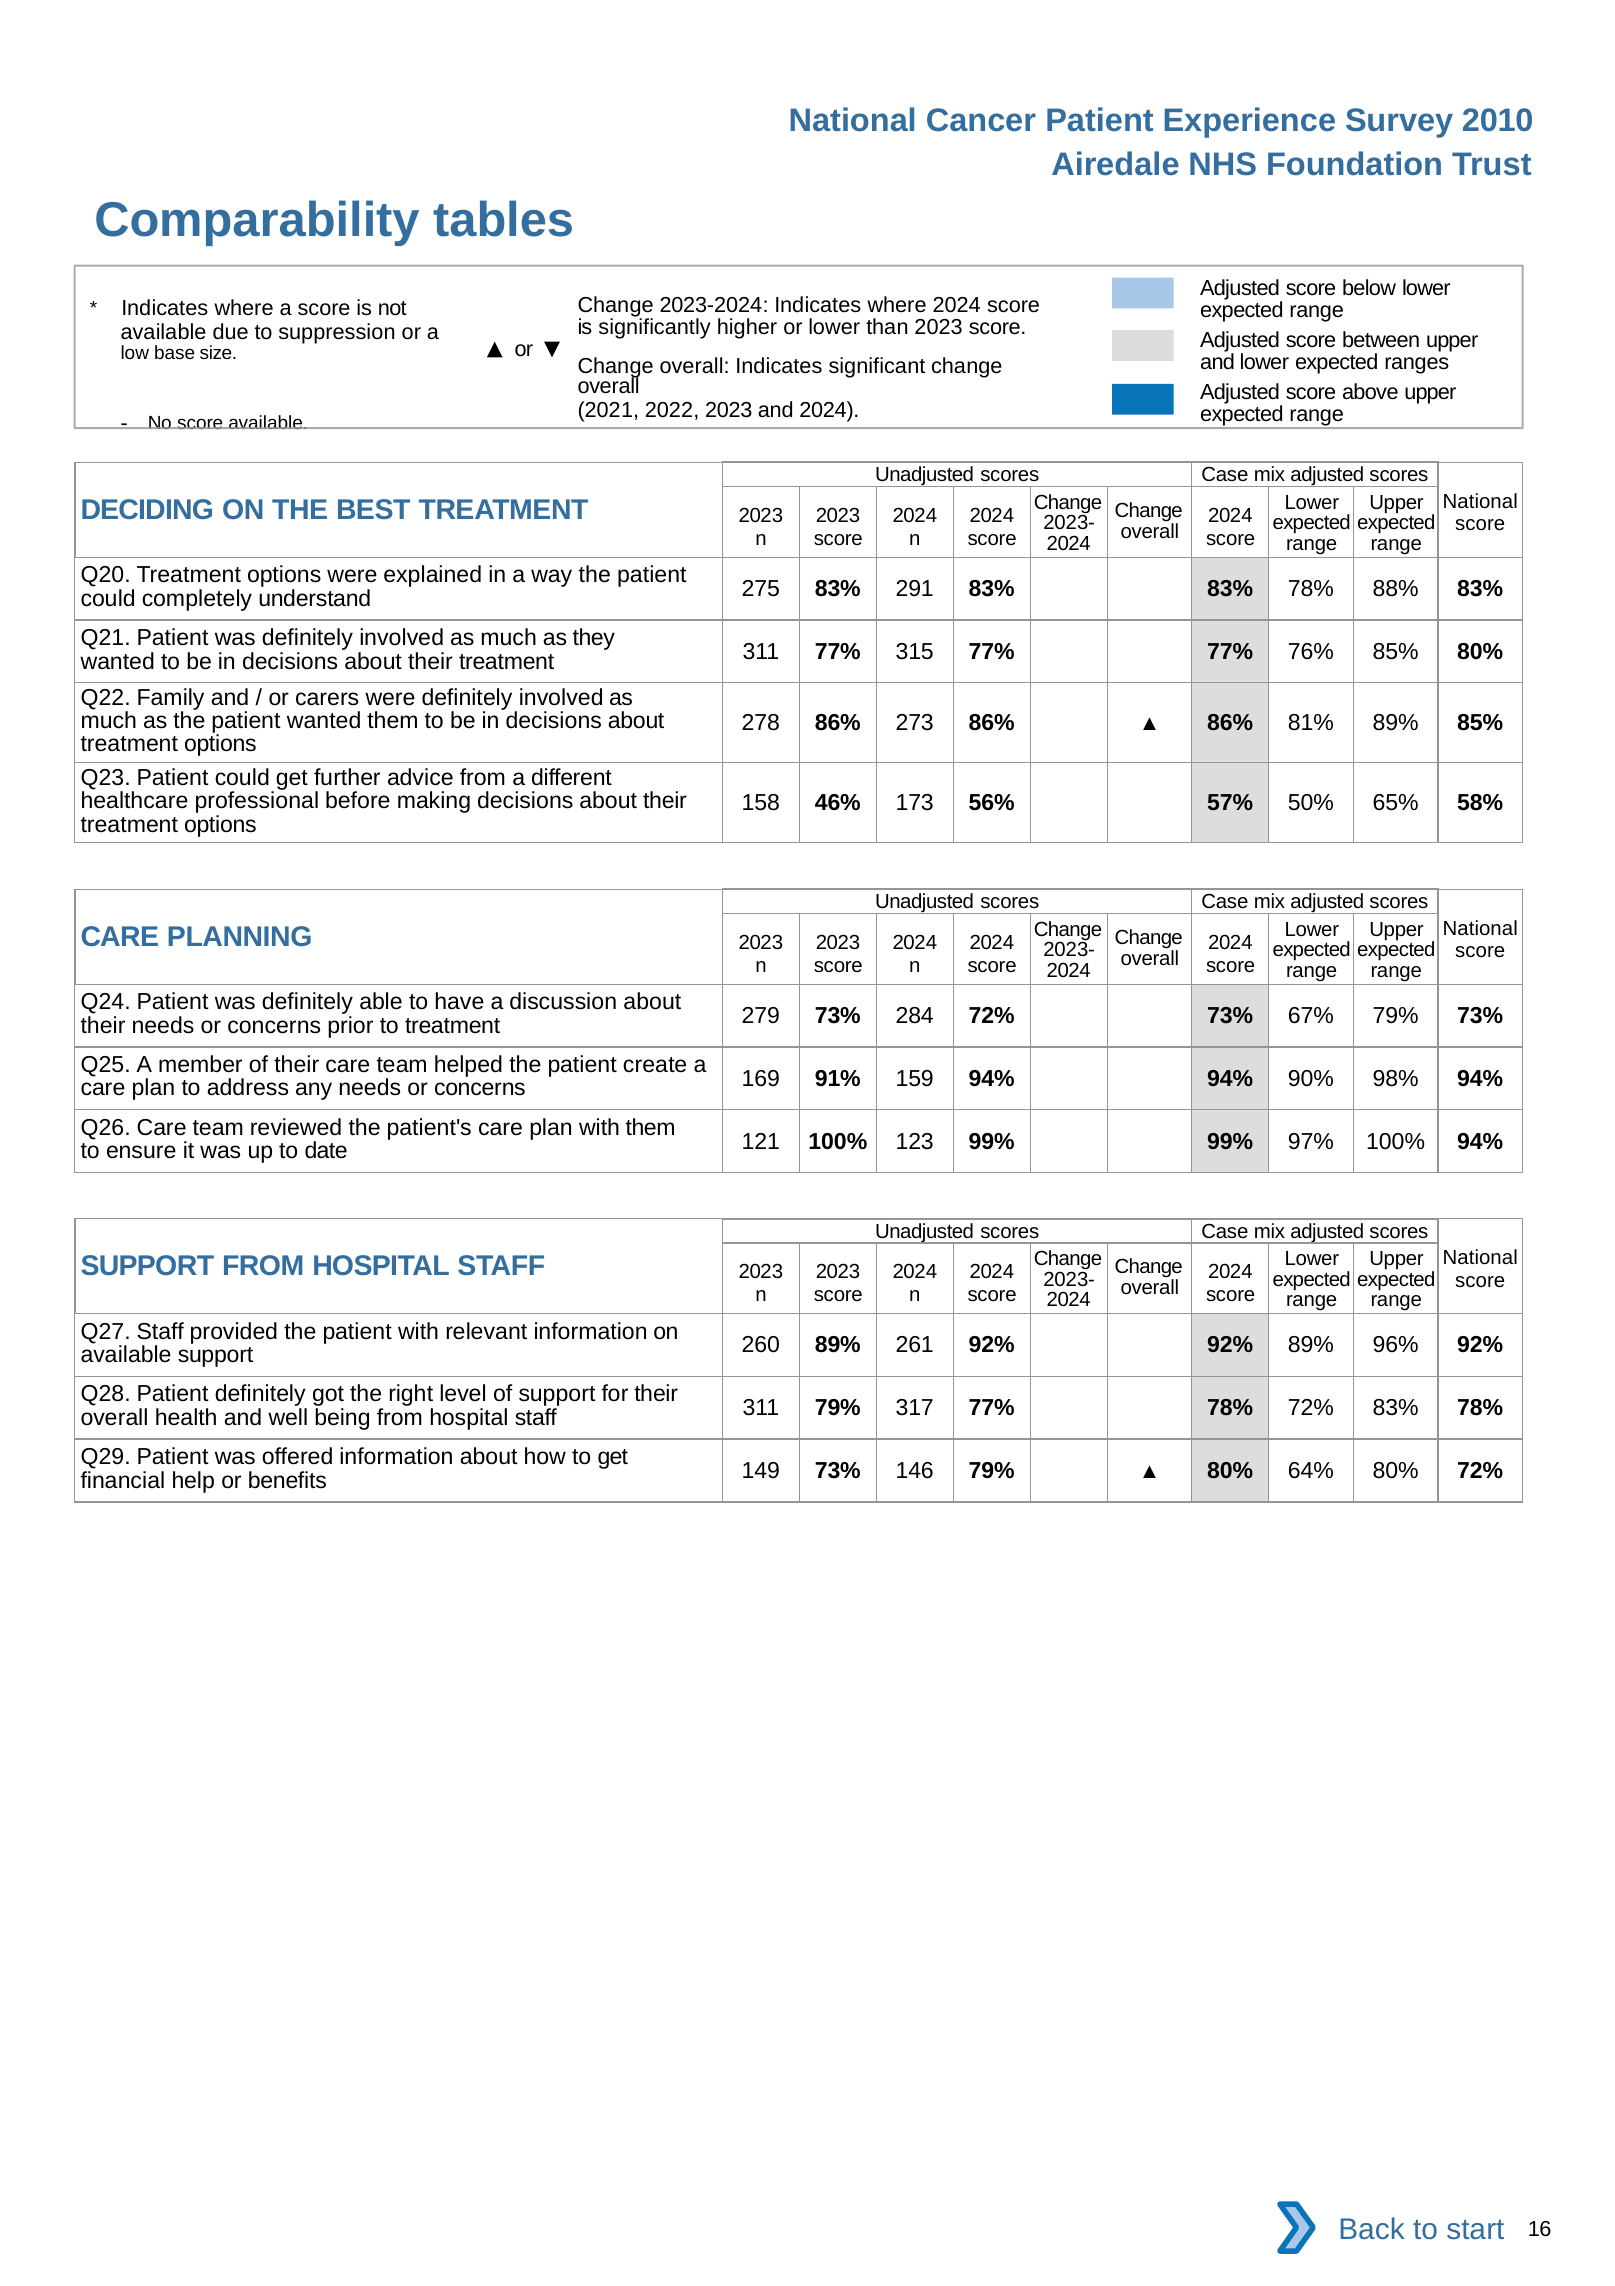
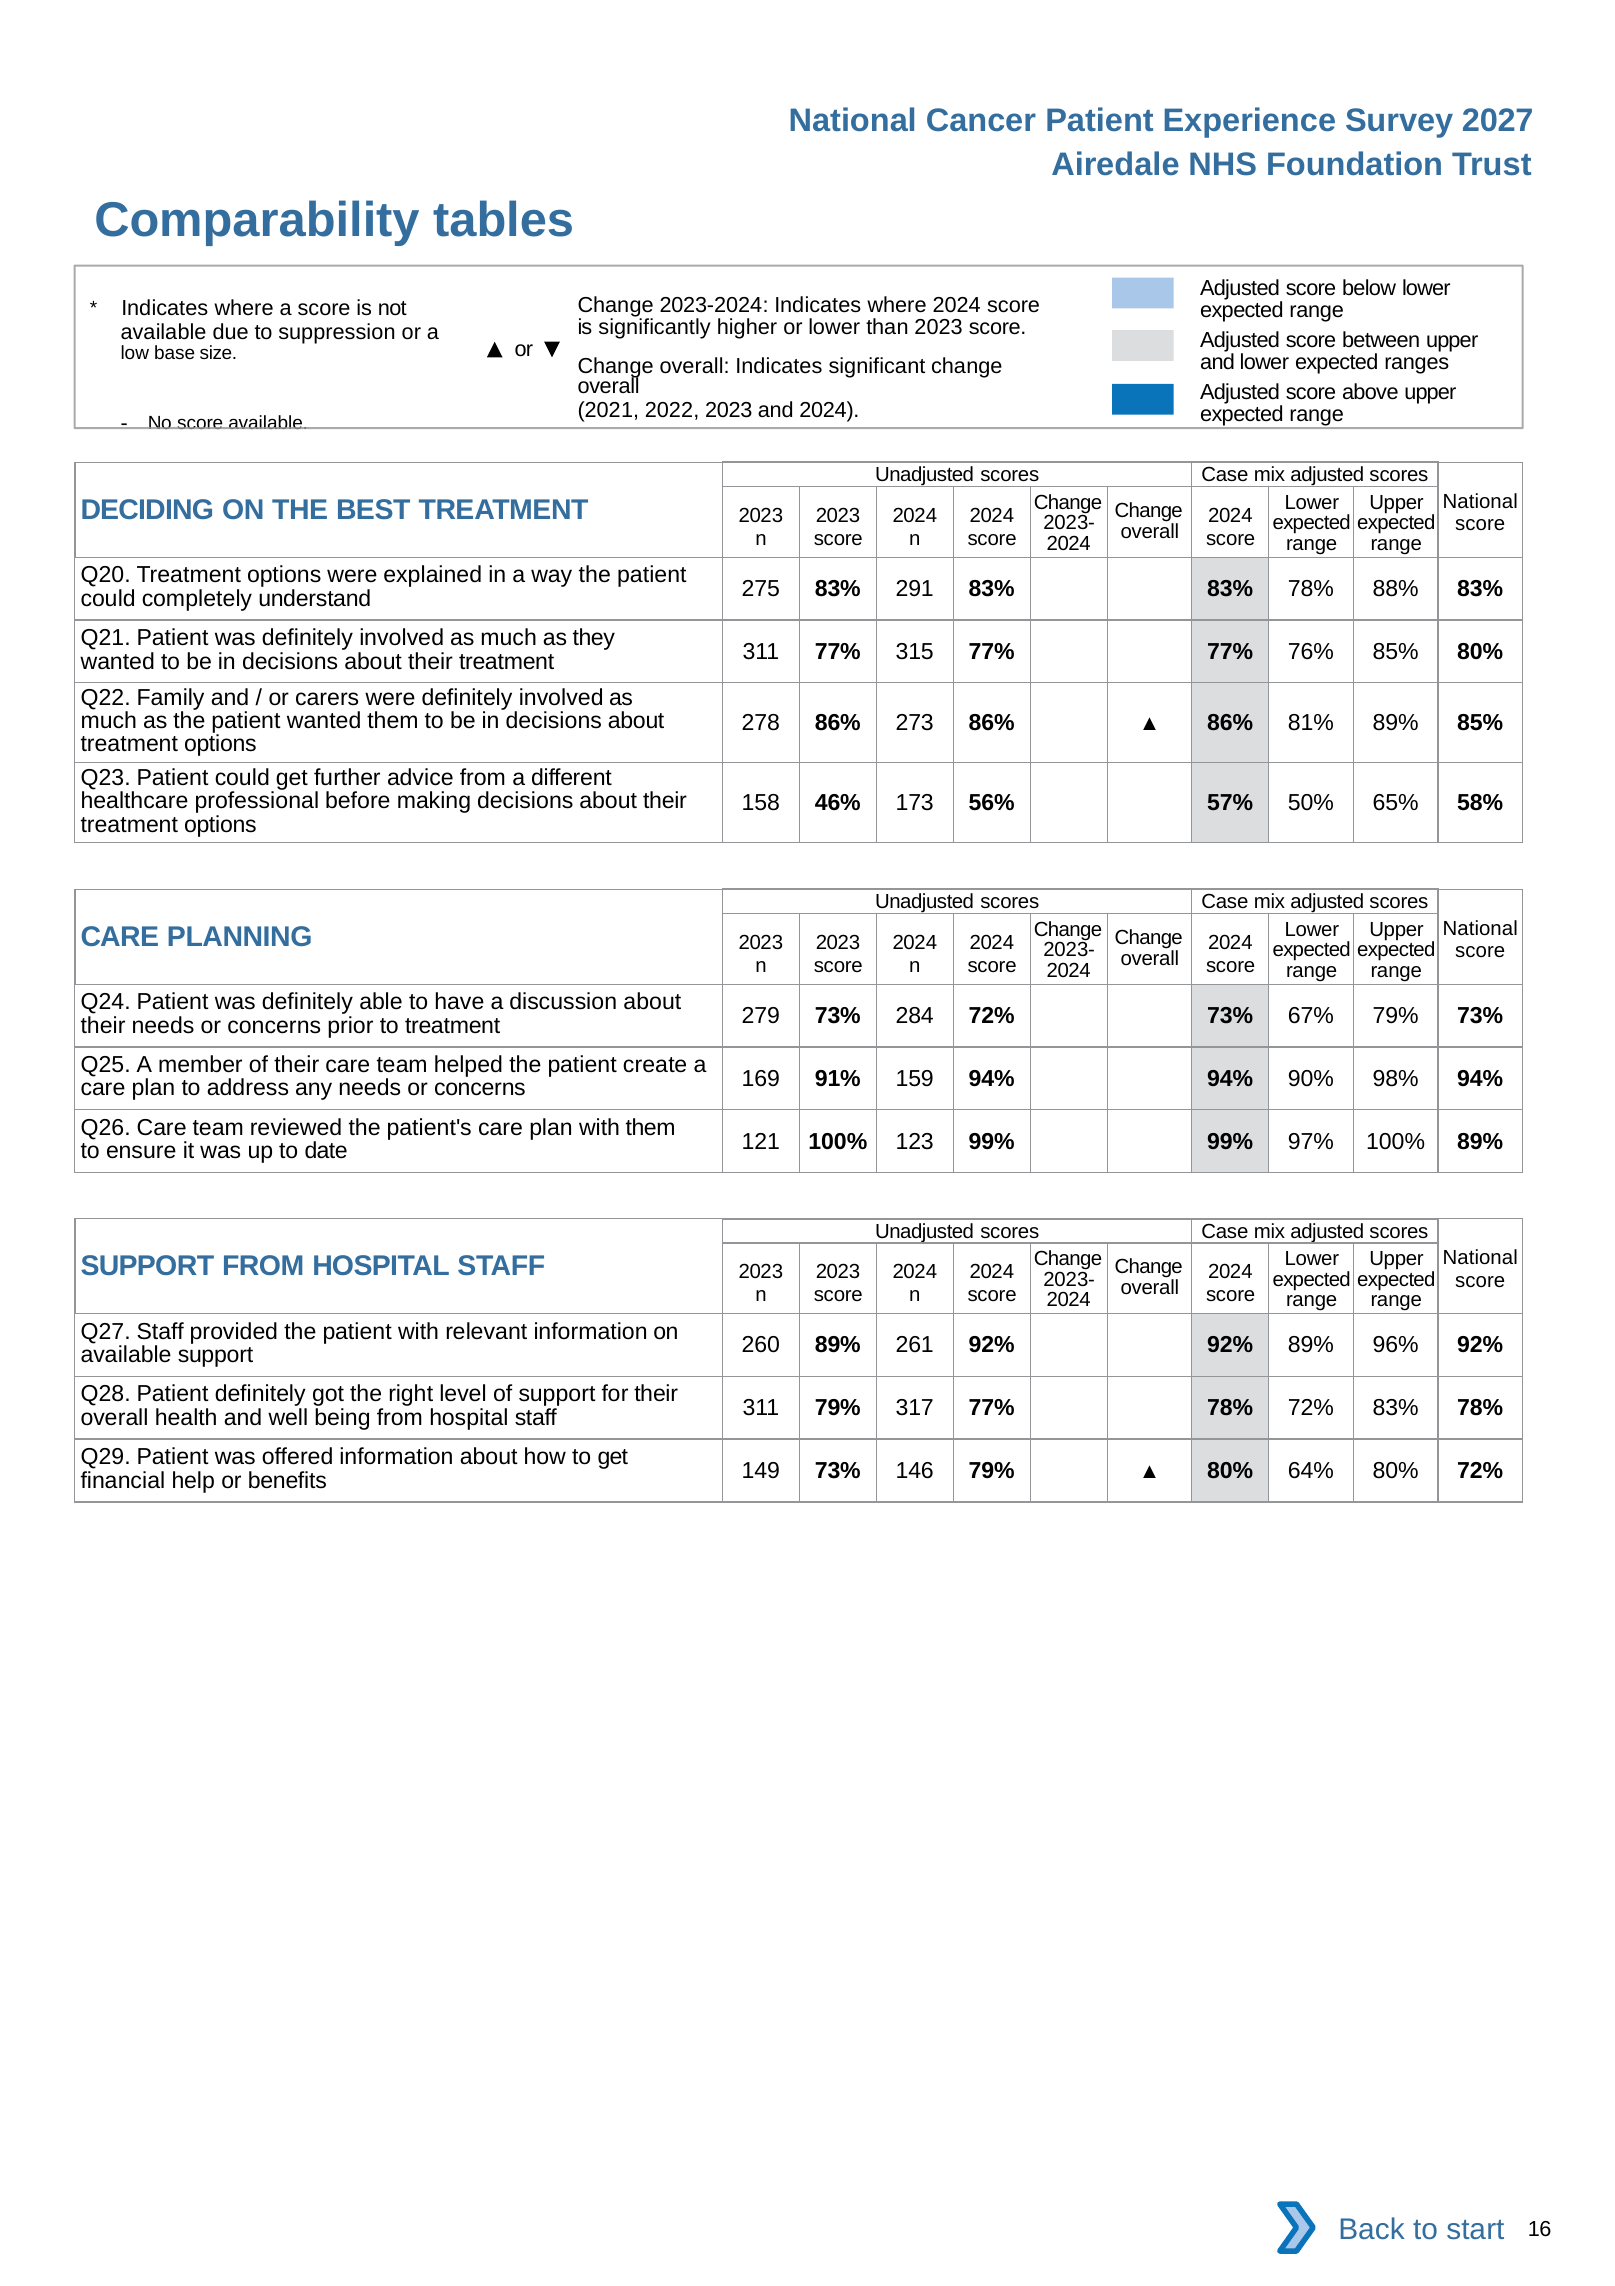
2010: 2010 -> 2027
100% 94%: 94% -> 89%
